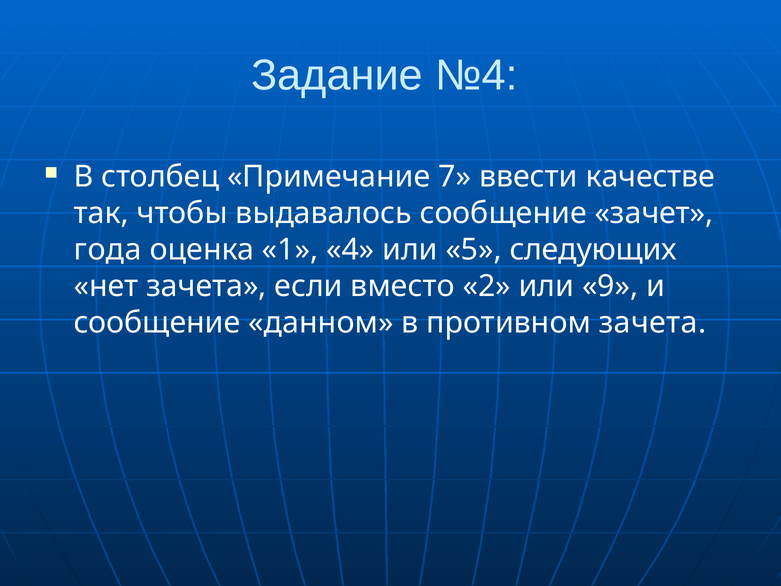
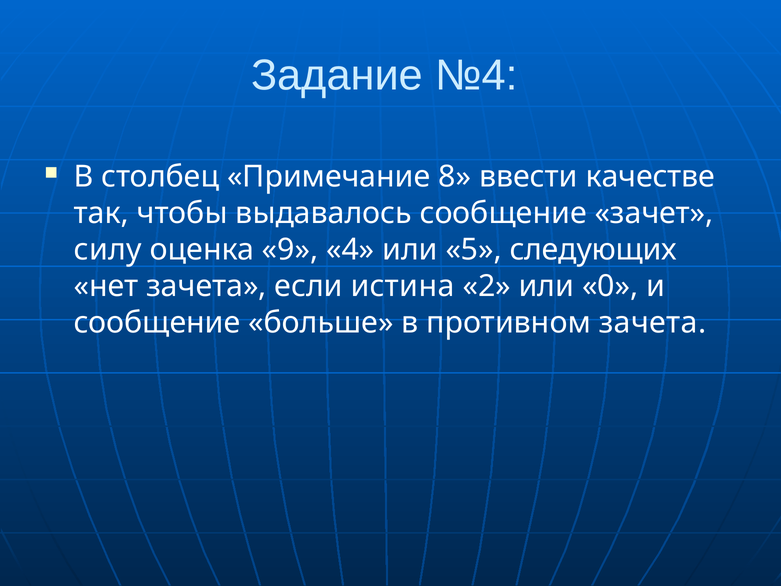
7: 7 -> 8
года: года -> силу
1: 1 -> 9
вместо: вместо -> истина
9: 9 -> 0
данном: данном -> больше
